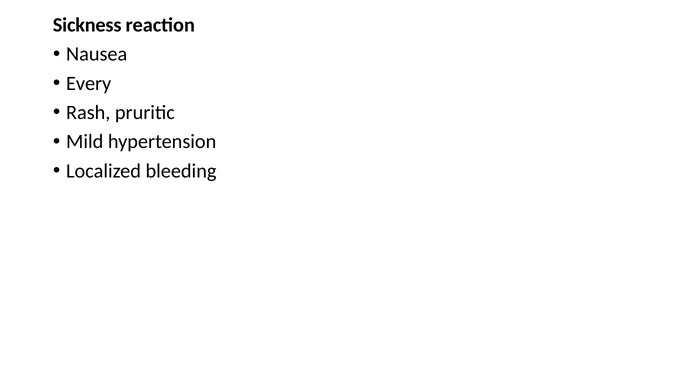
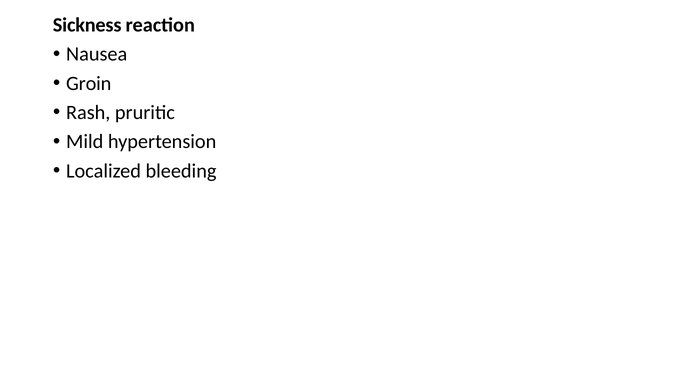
Every: Every -> Groin
